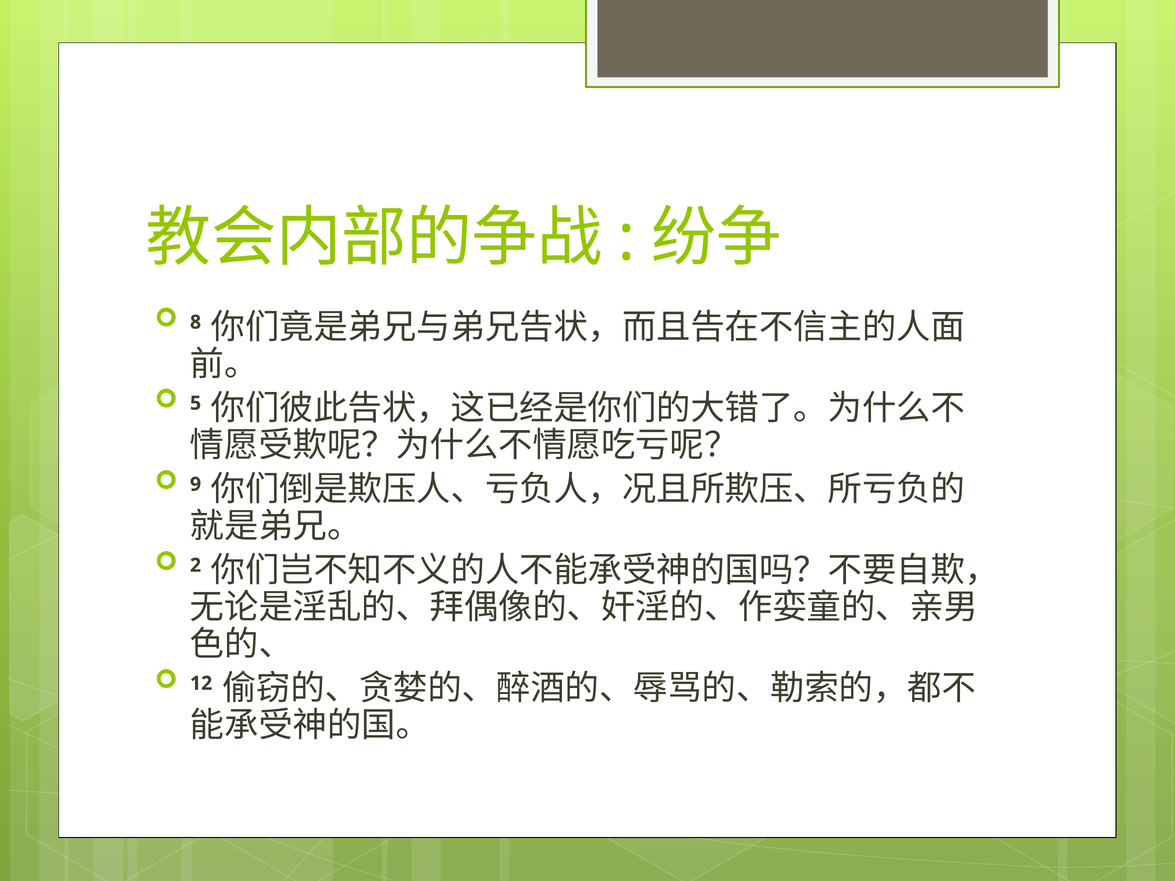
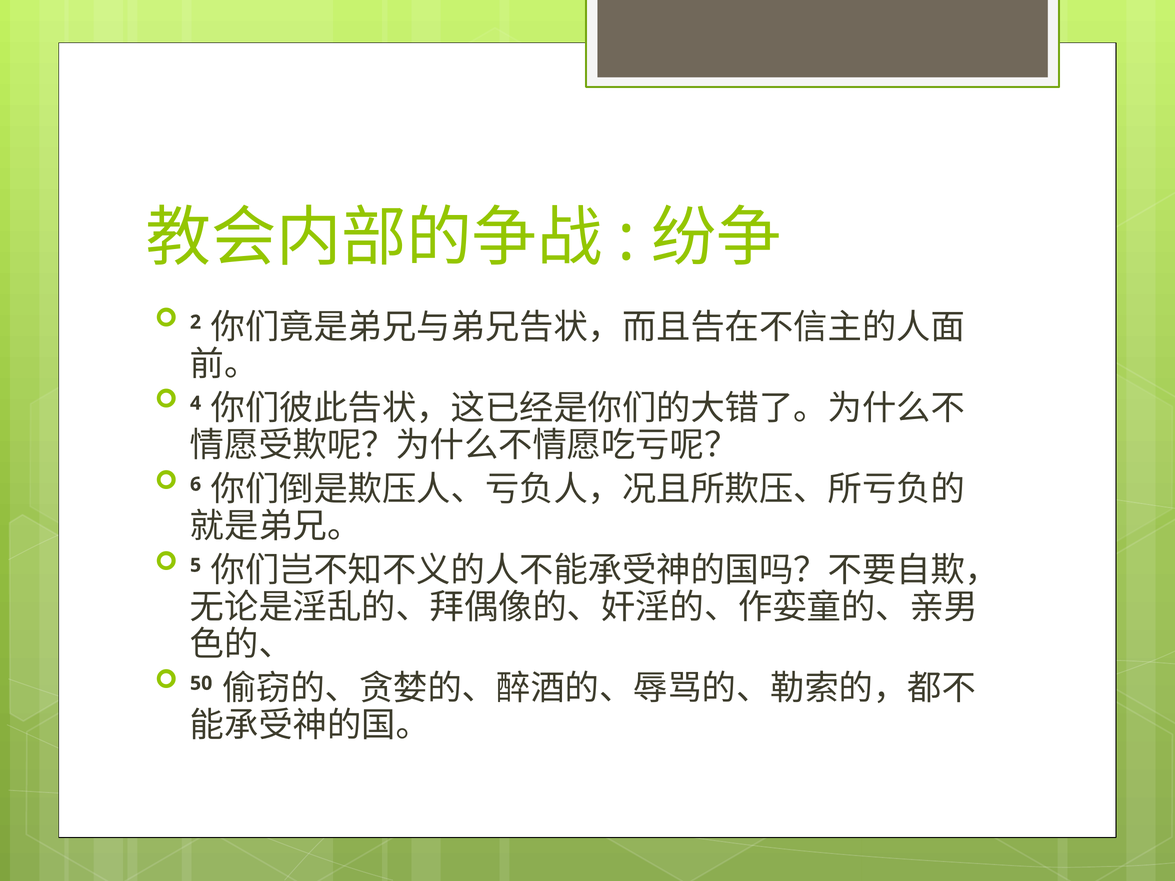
8: 8 -> 2
5: 5 -> 4
9: 9 -> 6
2: 2 -> 5
12: 12 -> 50
